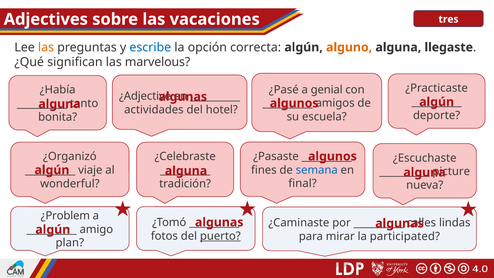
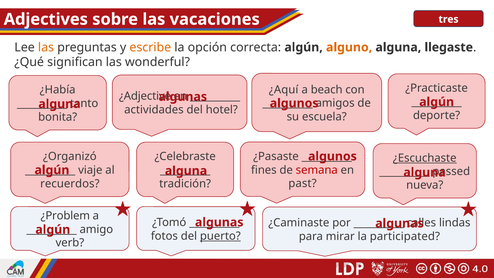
escribe colour: blue -> orange
marvelous: marvelous -> wonderful
¿Pasé: ¿Pasé -> ¿Aquí
genial: genial -> beach
¿Escuchaste underline: none -> present
semana colour: blue -> red
picture: picture -> passed
final: final -> past
wonderful: wonderful -> recuerdos
plan: plan -> verb
